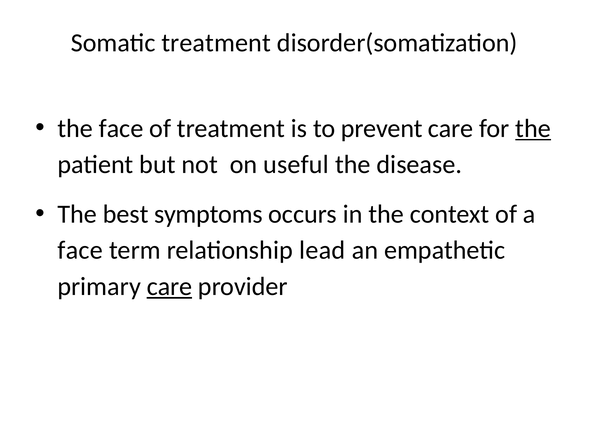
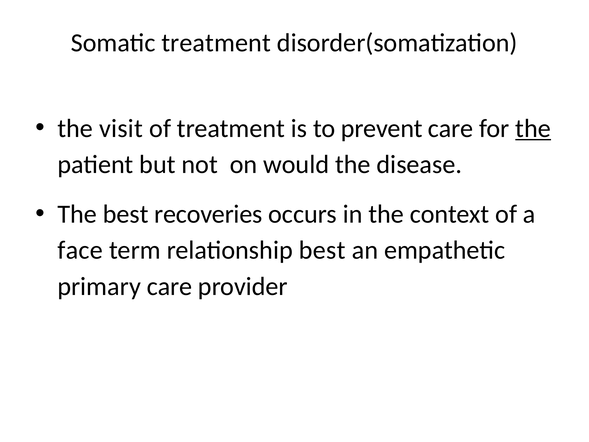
the face: face -> visit
useful: useful -> would
symptoms: symptoms -> recoveries
relationship lead: lead -> best
care at (169, 286) underline: present -> none
